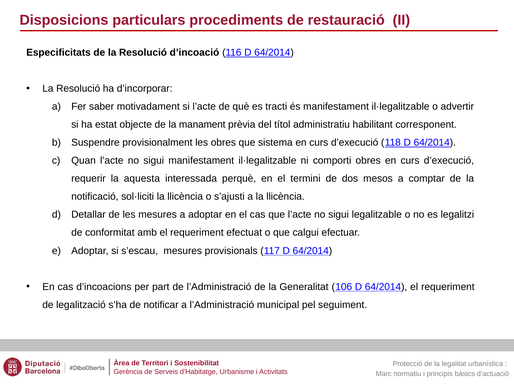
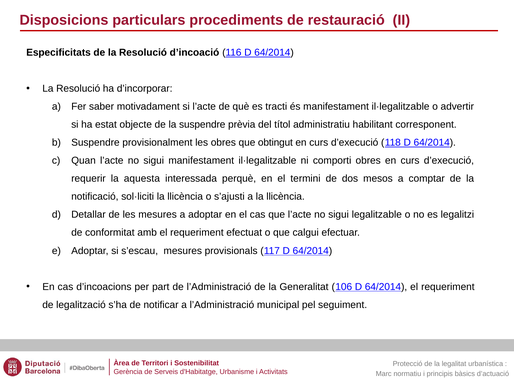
la manament: manament -> suspendre
sistema: sistema -> obtingut
